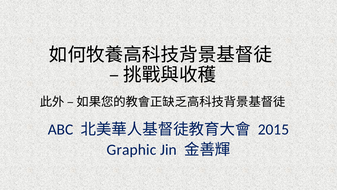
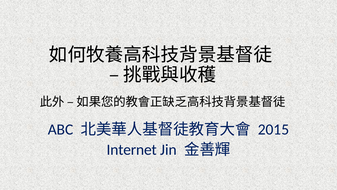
Graphic: Graphic -> Internet
